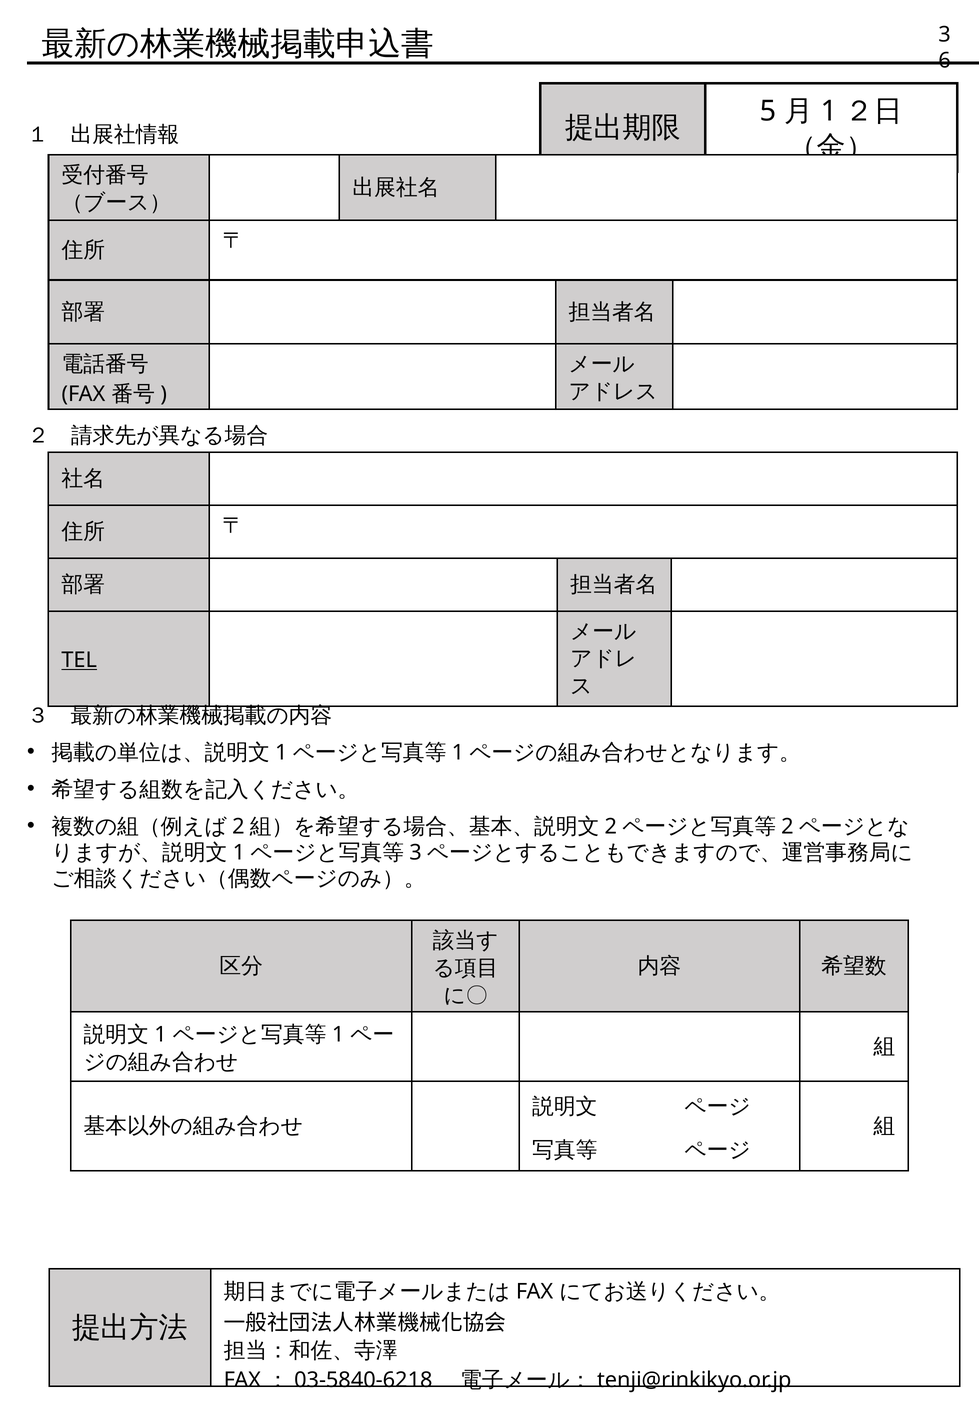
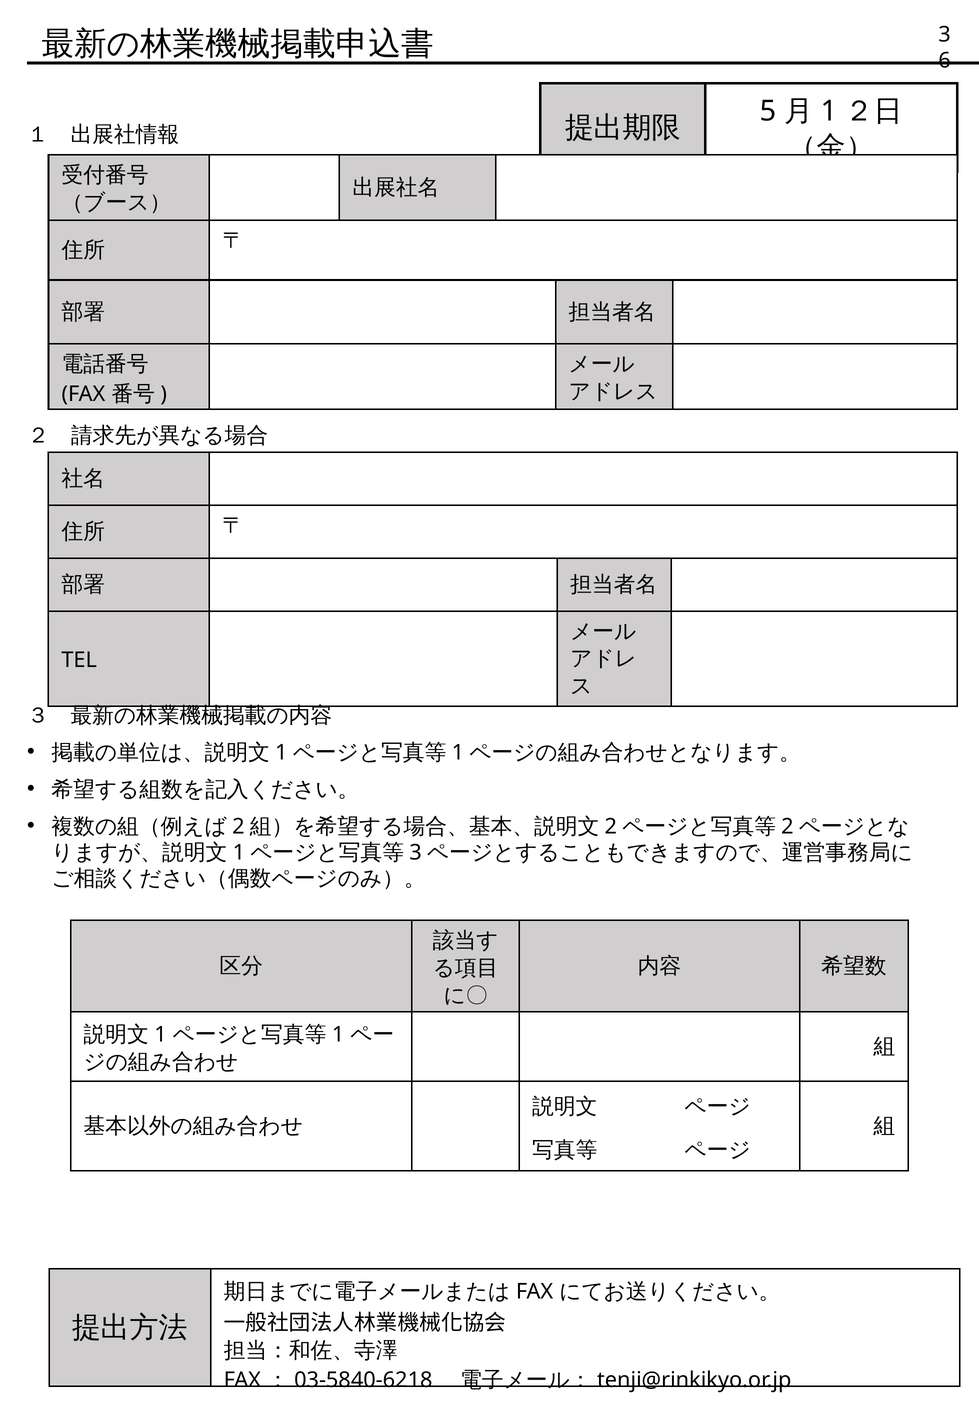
TEL underline: present -> none
